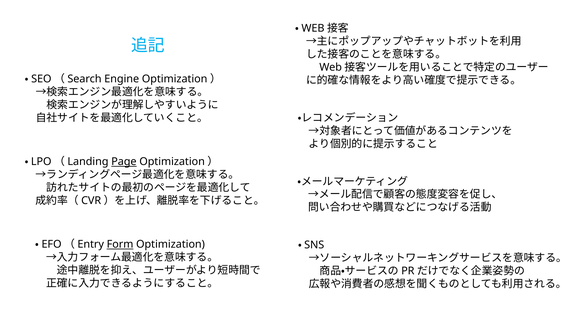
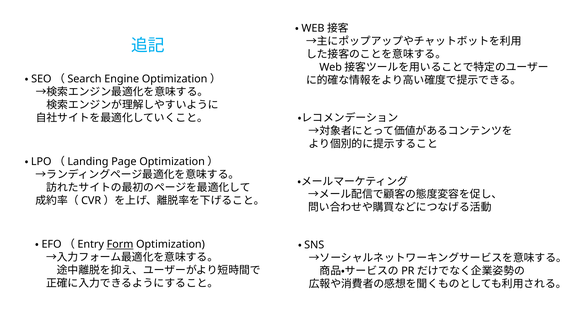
Page underline: present -> none
